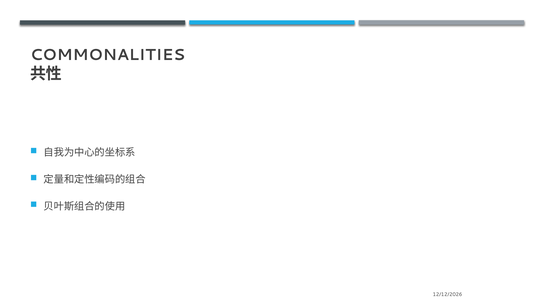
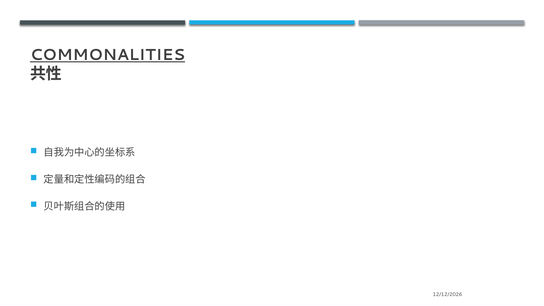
COMMONALITIES underline: none -> present
